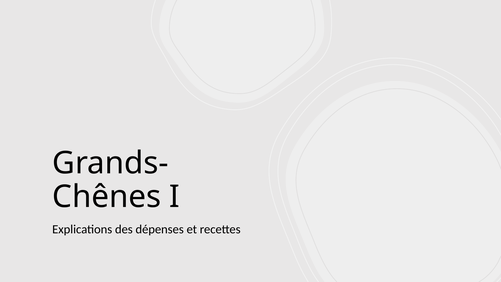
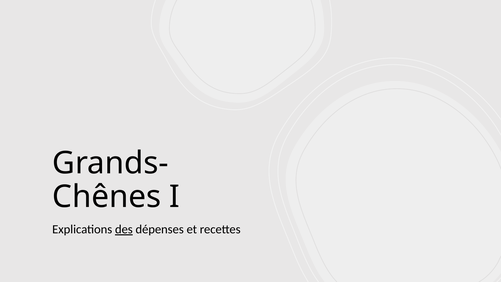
des underline: none -> present
